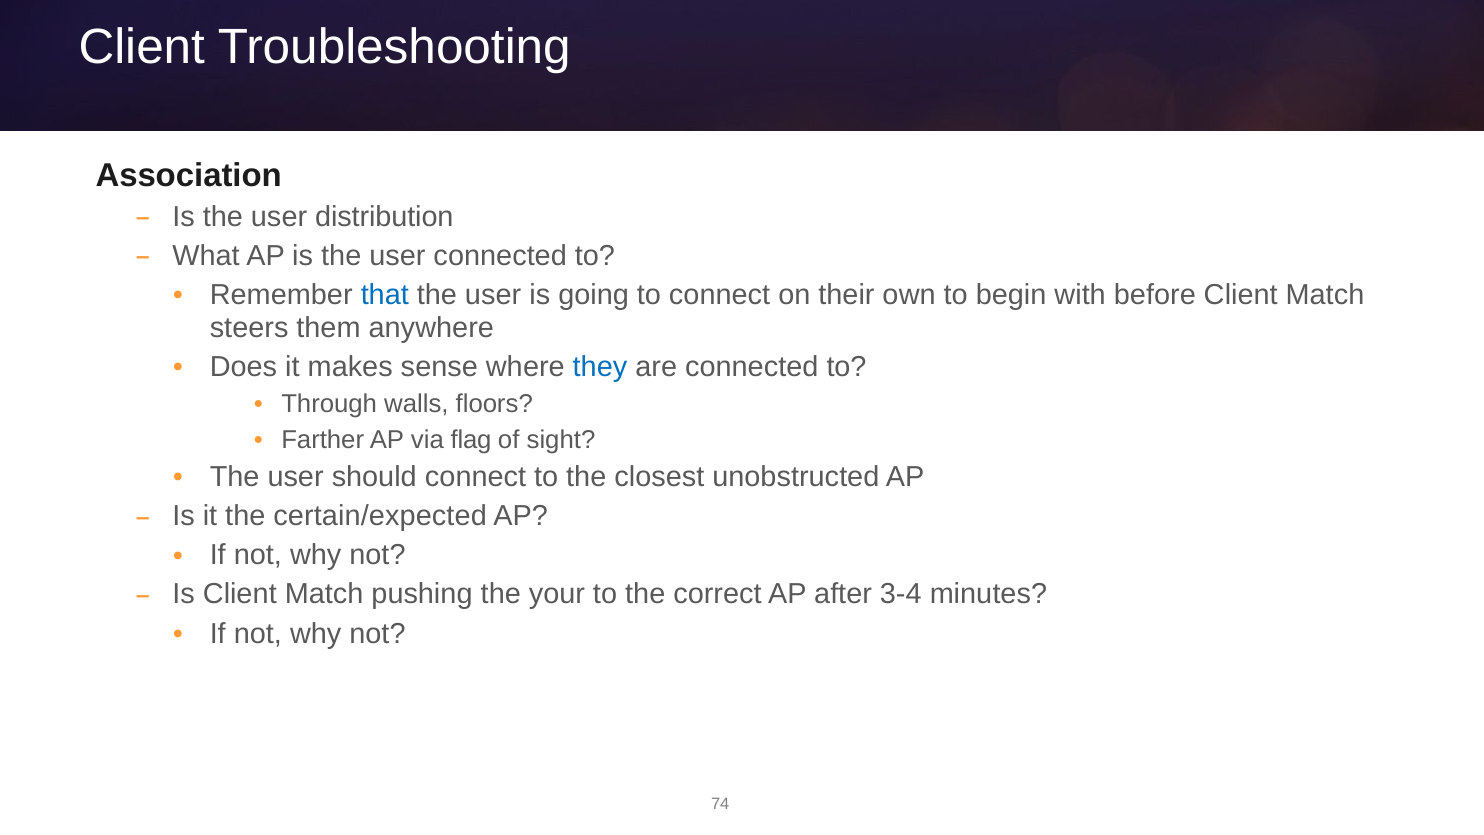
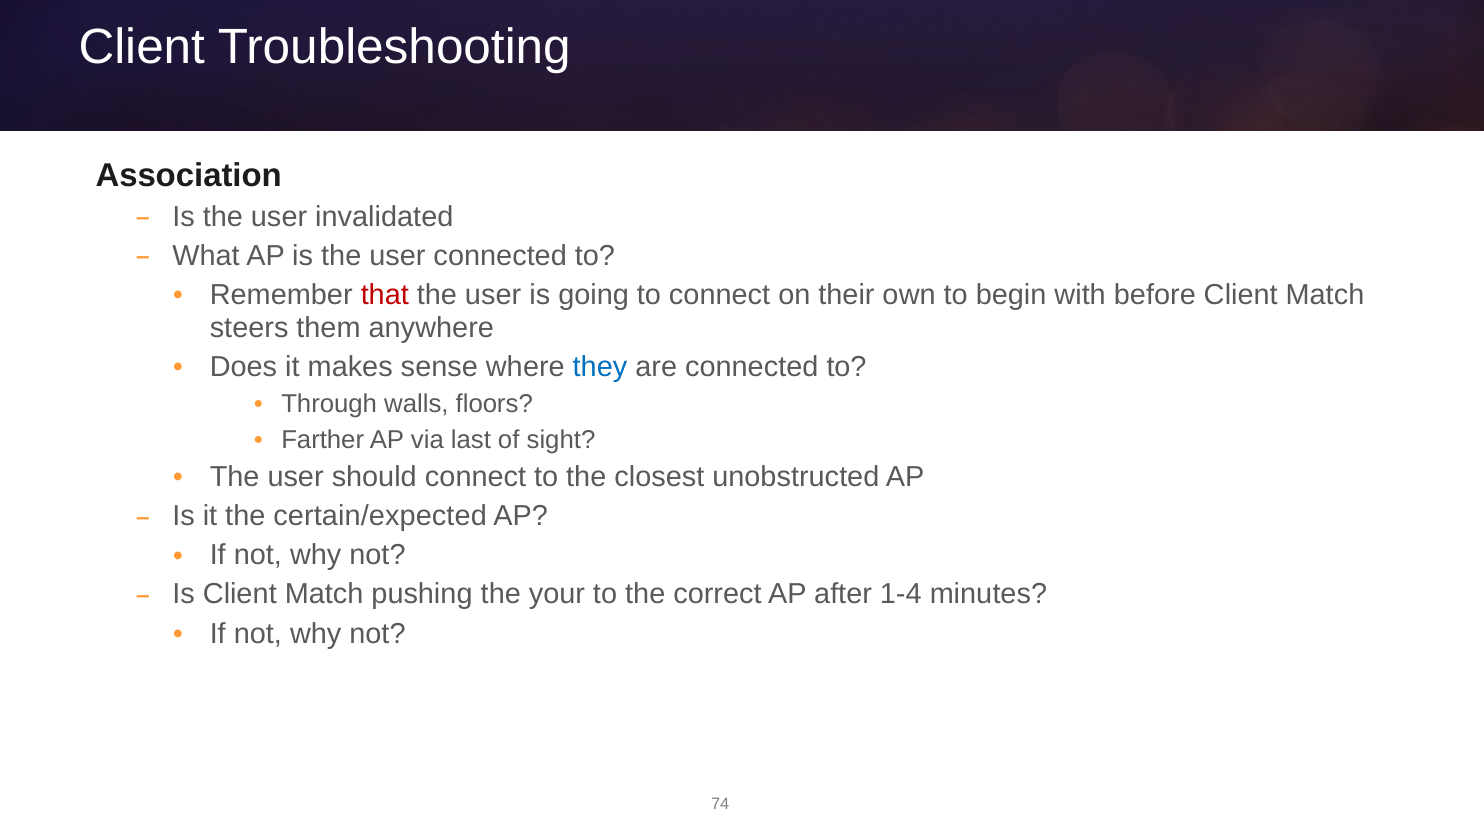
distribution: distribution -> invalidated
that colour: blue -> red
flag: flag -> last
3-4: 3-4 -> 1-4
